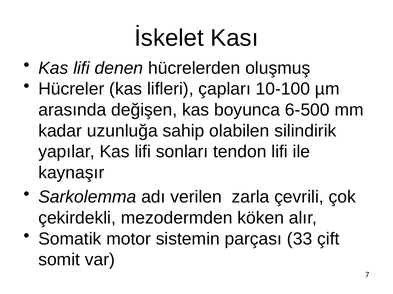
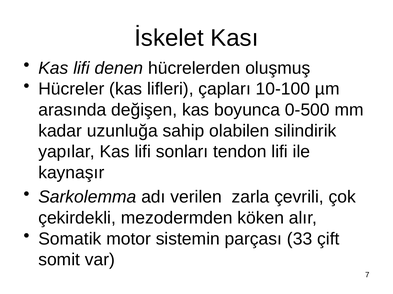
6-500: 6-500 -> 0-500
